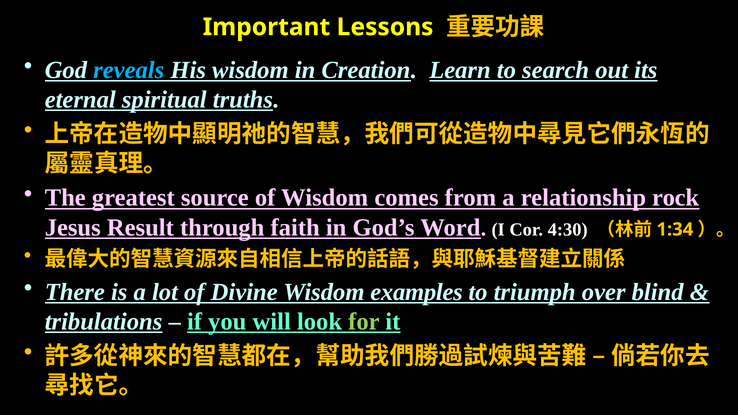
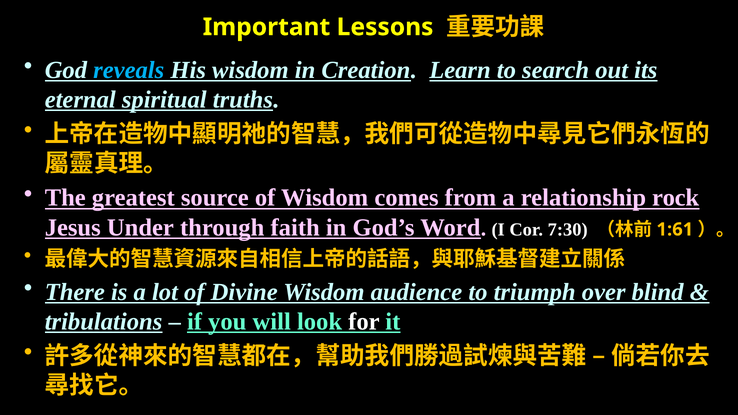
Result: Result -> Under
4:30: 4:30 -> 7:30
1:34: 1:34 -> 1:61
examples: examples -> audience
for colour: light green -> white
